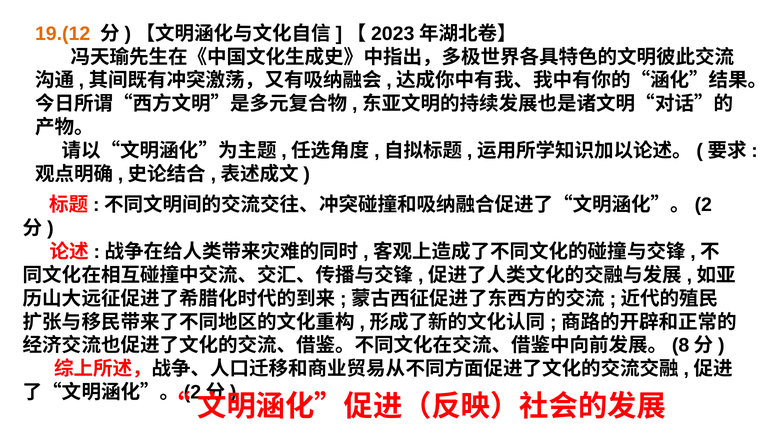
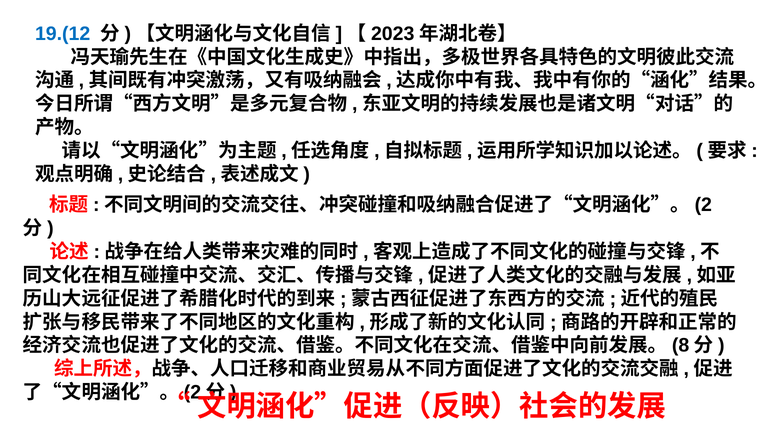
19.(12 colour: orange -> blue
